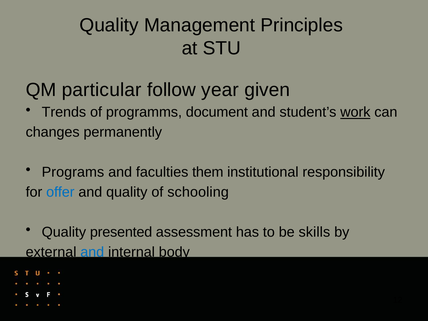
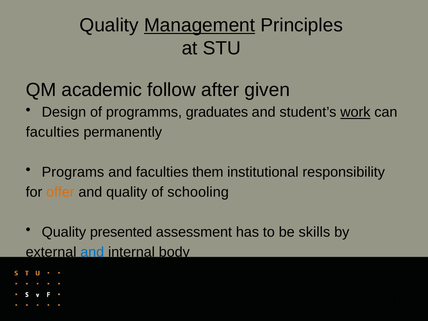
Management underline: none -> present
particular: particular -> academic
year: year -> after
Trends: Trends -> Design
document: document -> graduates
changes at (53, 132): changes -> faculties
offer colour: blue -> orange
